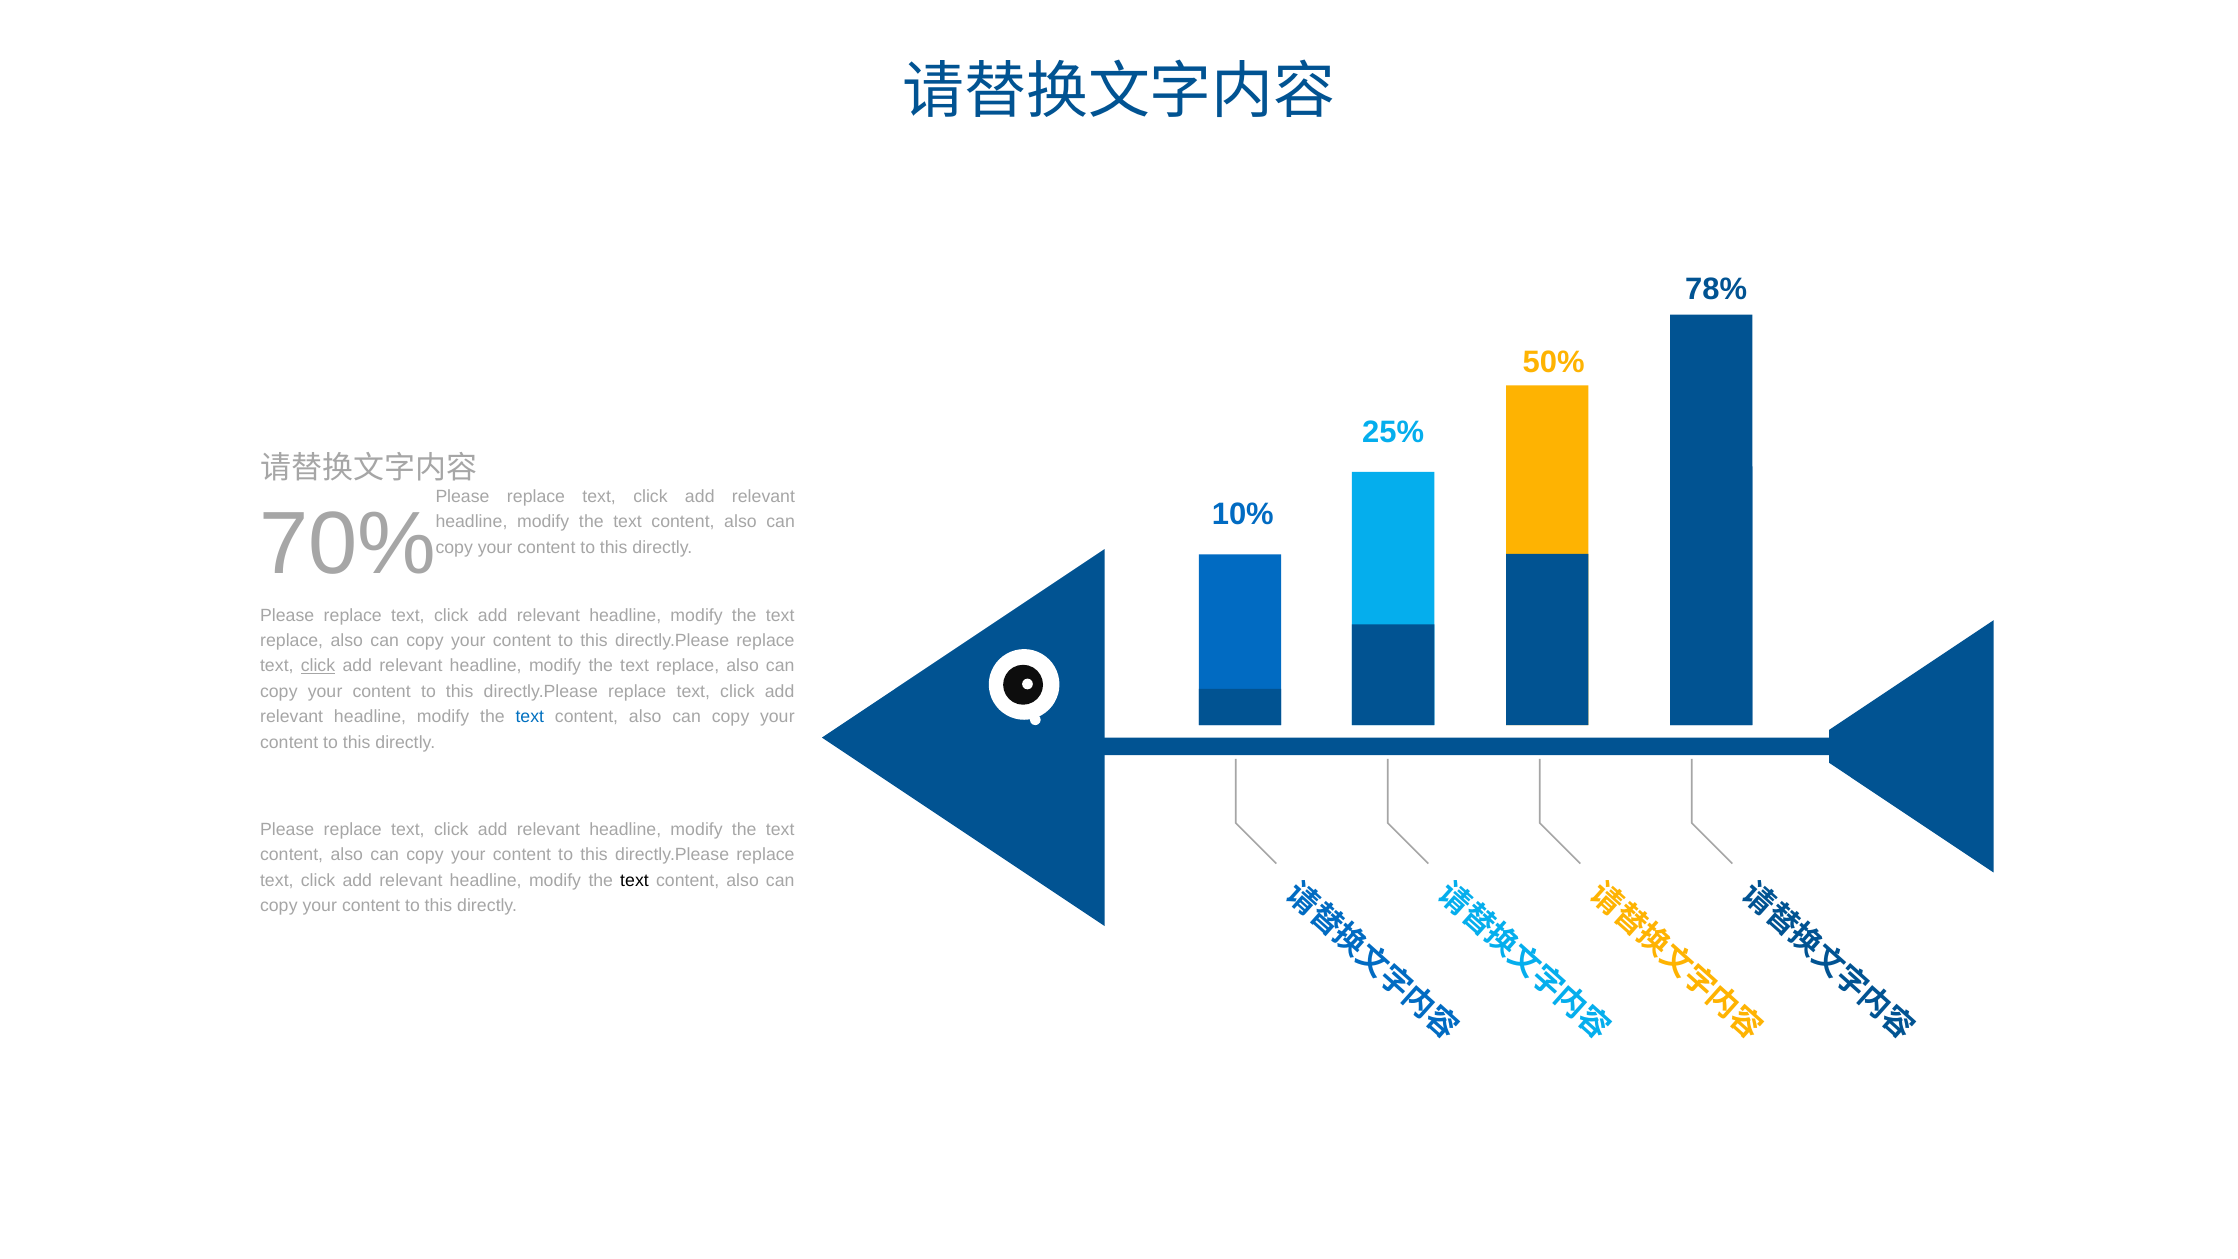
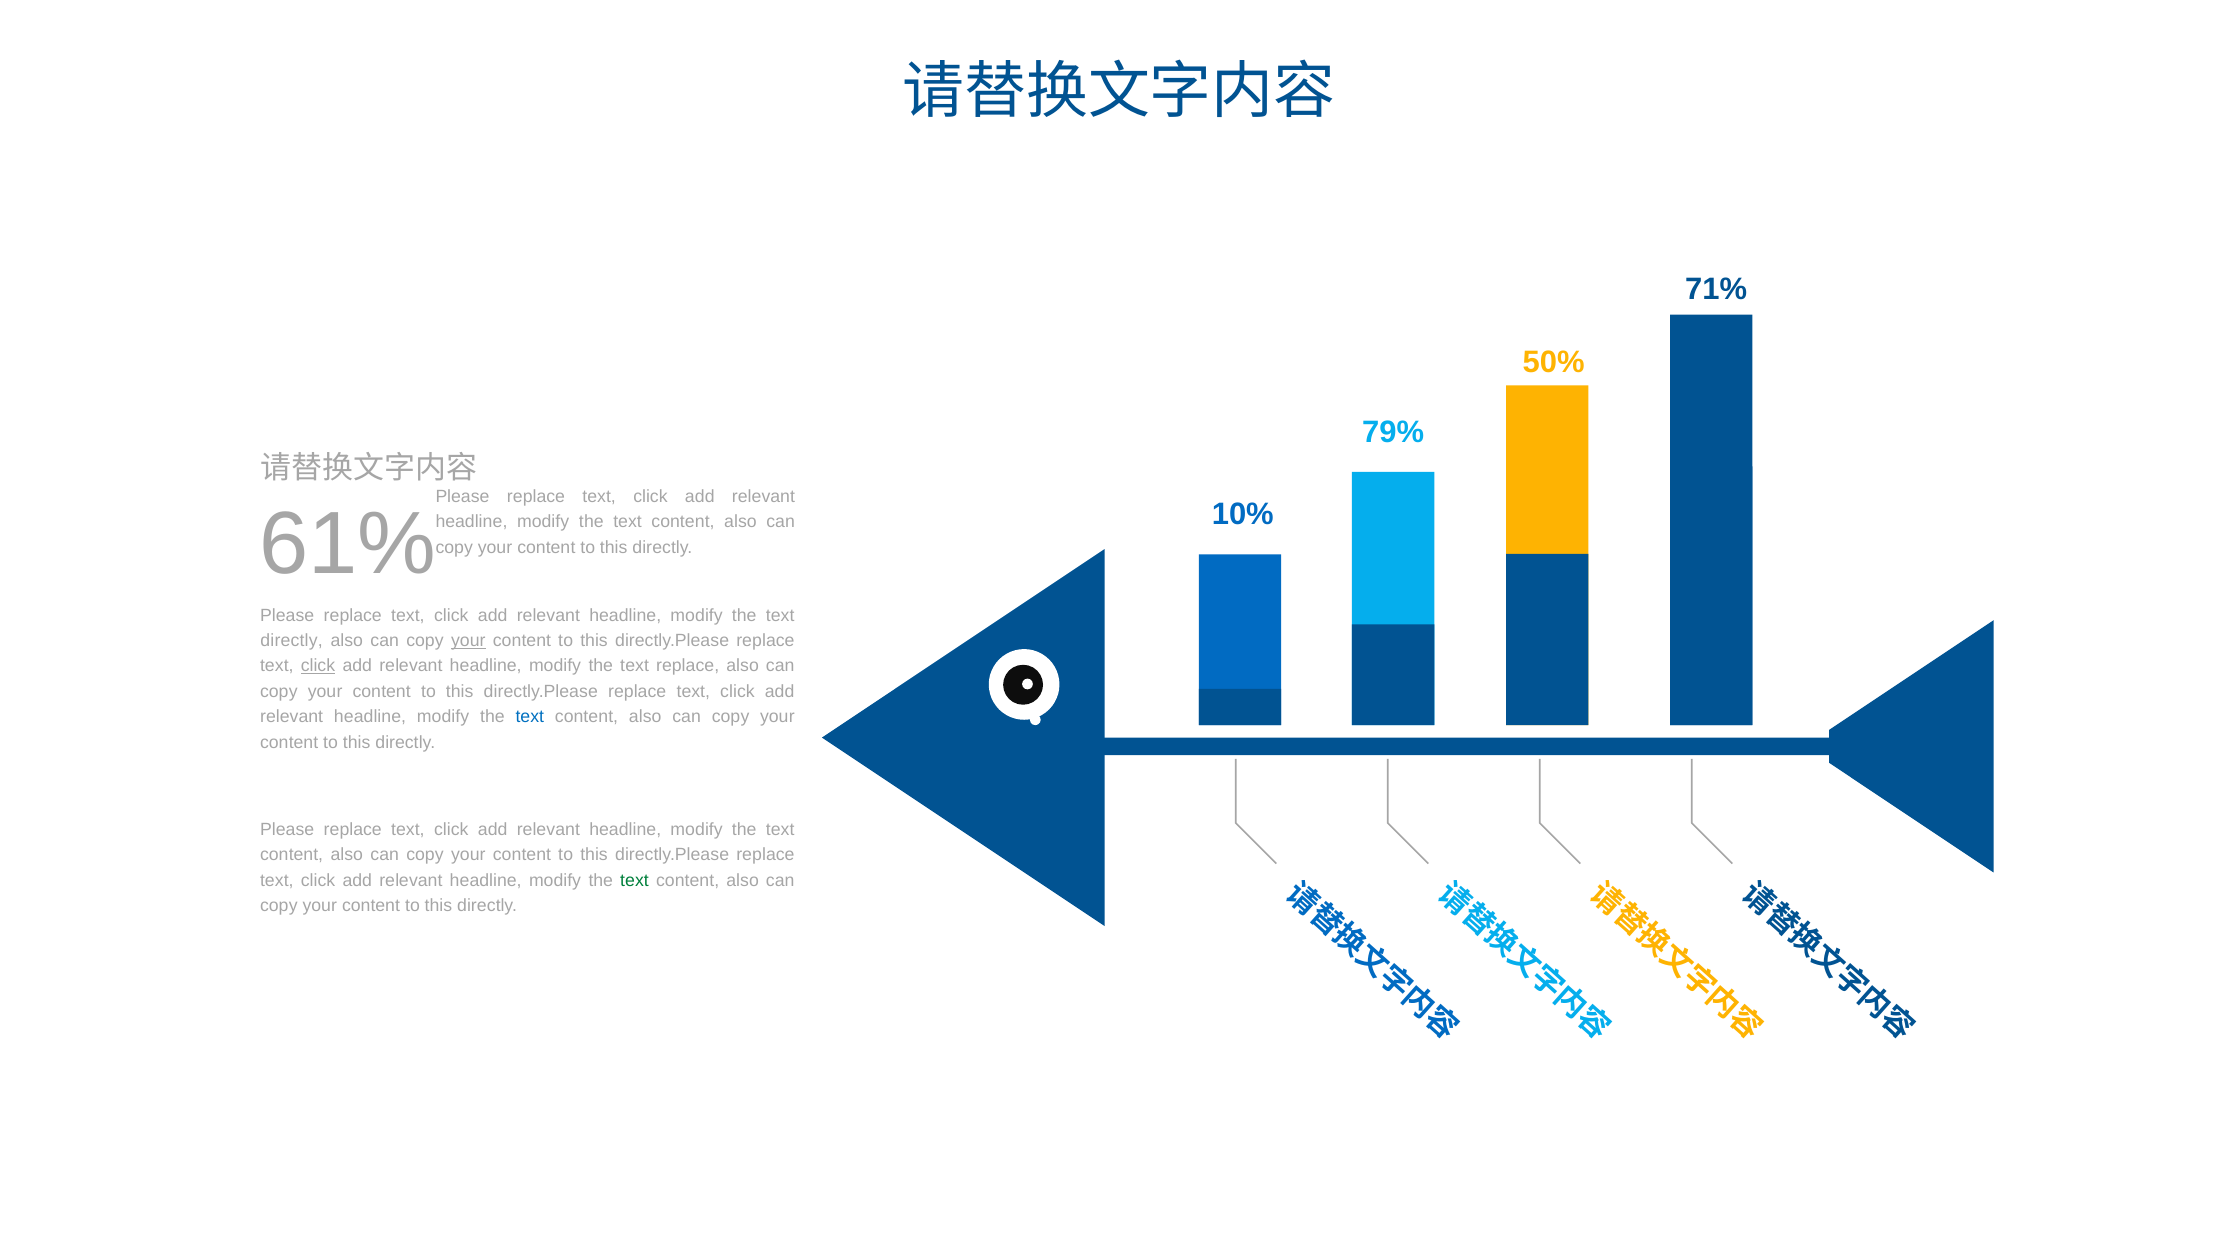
78%: 78% -> 71%
25%: 25% -> 79%
70%: 70% -> 61%
replace at (292, 641): replace -> directly
your at (468, 641) underline: none -> present
text at (635, 880) colour: black -> green
